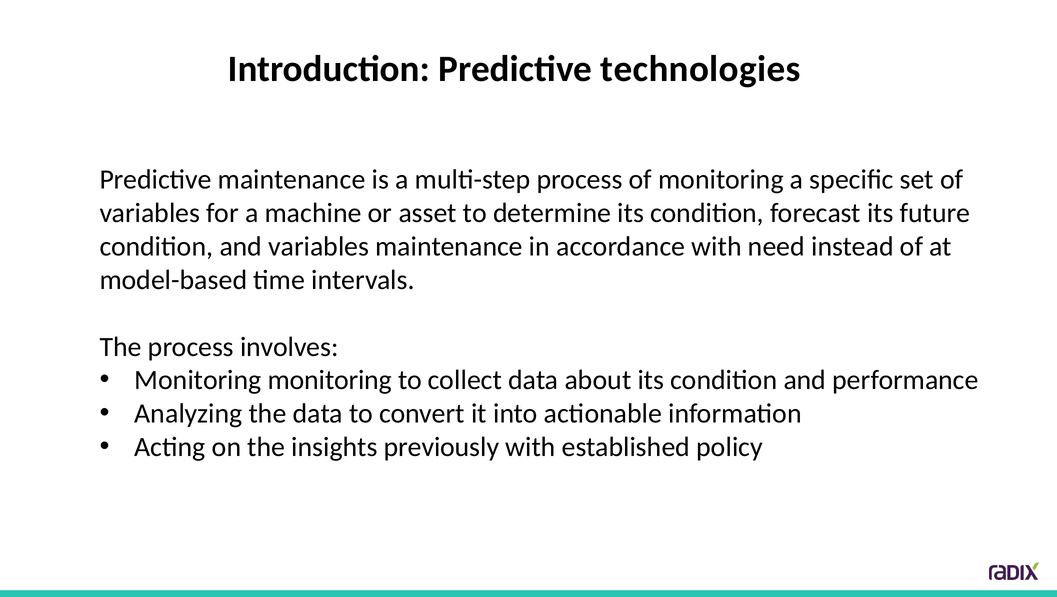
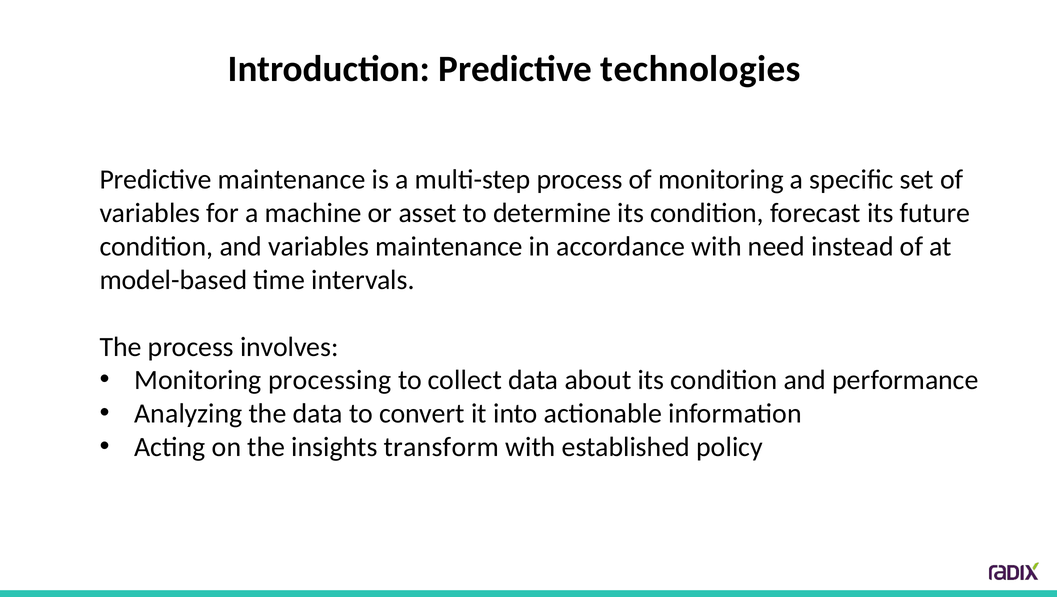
Monitoring monitoring: monitoring -> processing
previously: previously -> transform
